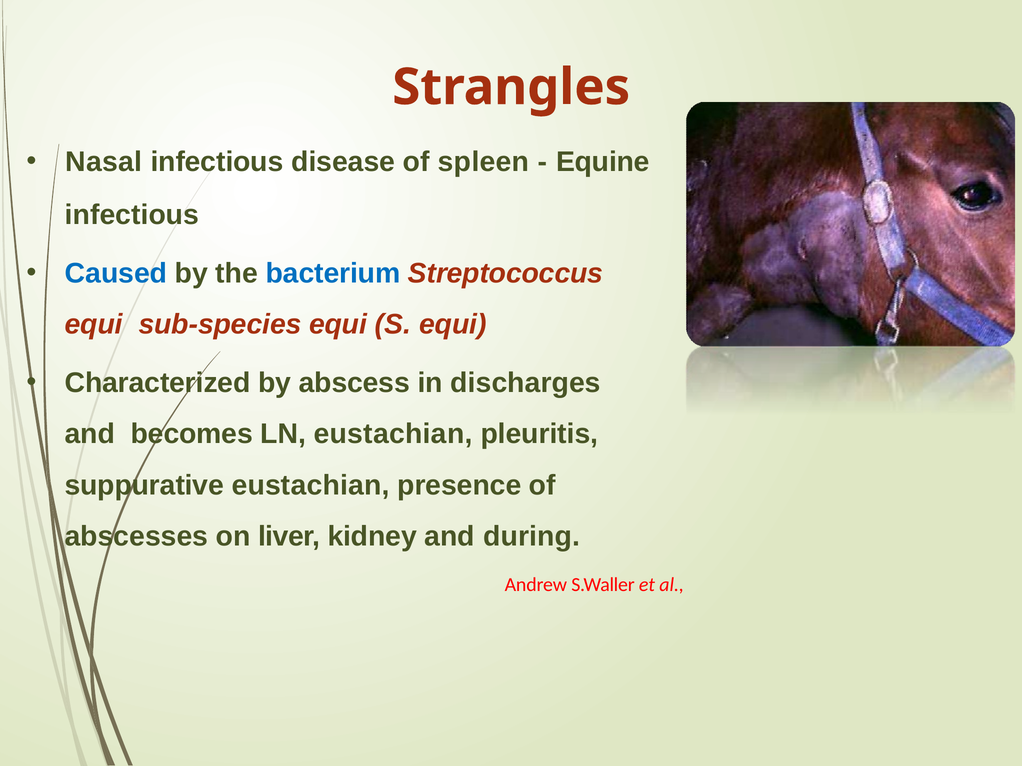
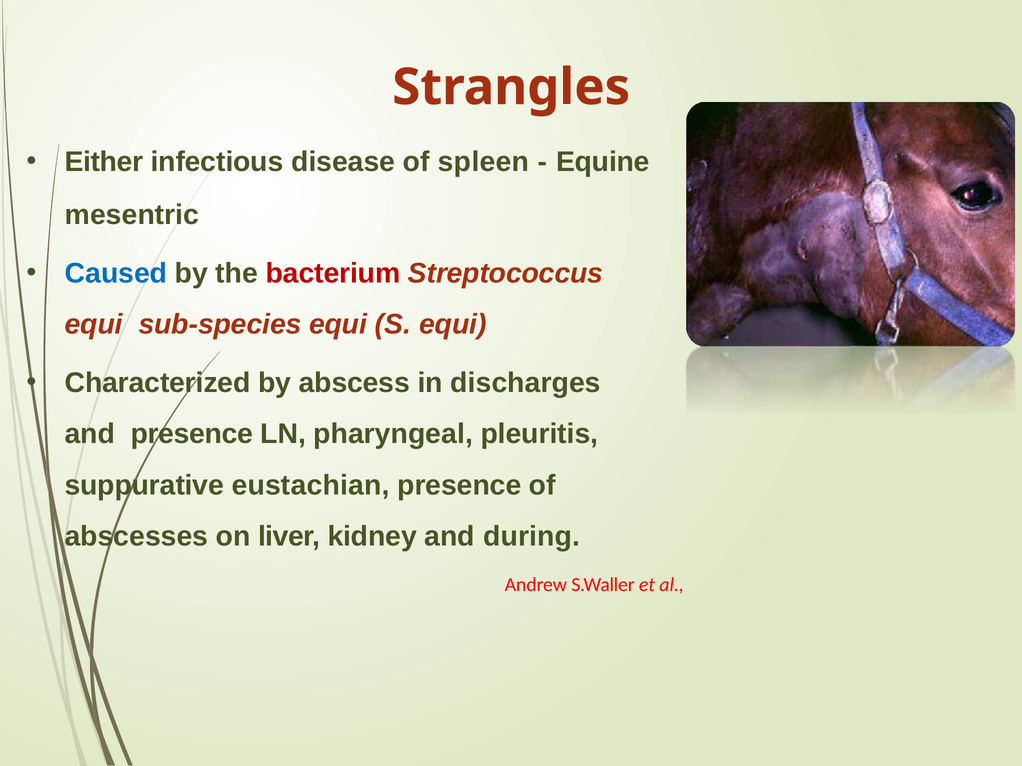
Nasal: Nasal -> Either
infectious at (132, 215): infectious -> mesentric
bacterium colour: blue -> red
and becomes: becomes -> presence
LN eustachian: eustachian -> pharyngeal
